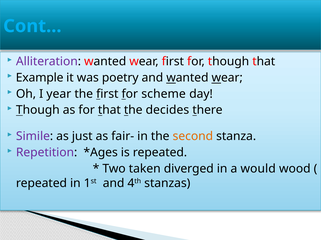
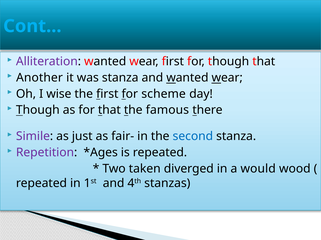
Example: Example -> Another
was poetry: poetry -> stanza
year: year -> wise
decides: decides -> famous
second colour: orange -> blue
